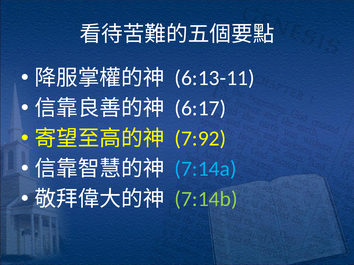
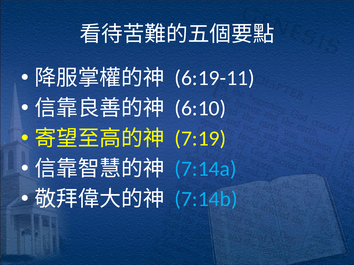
6:13-11: 6:13-11 -> 6:19-11
6:17: 6:17 -> 6:10
7:92: 7:92 -> 7:19
7:14b colour: light green -> light blue
